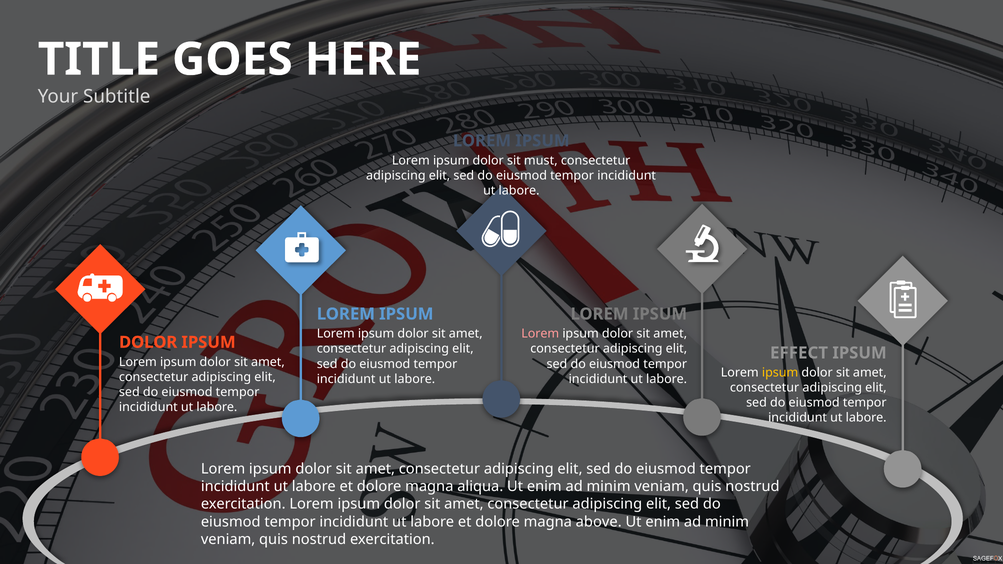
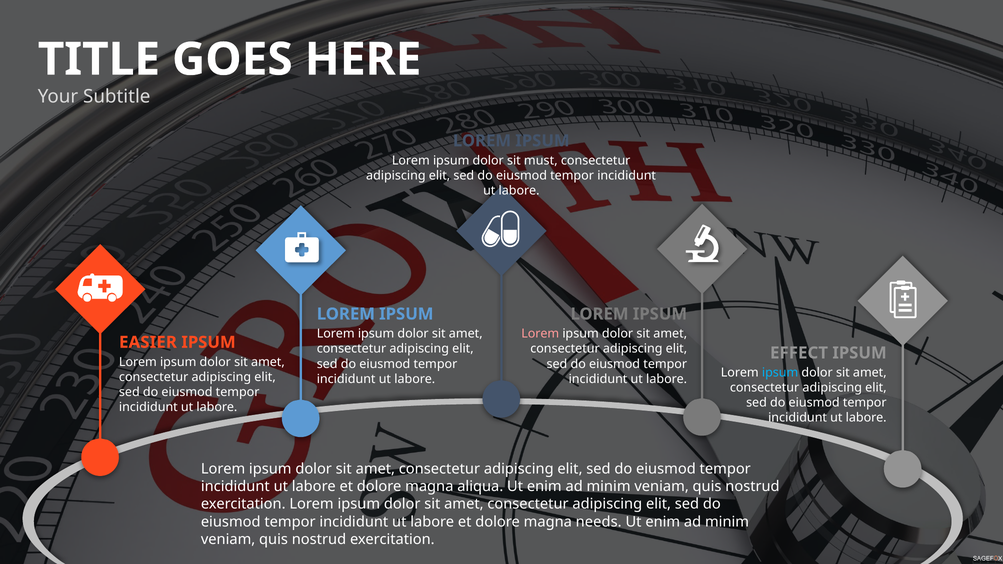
DOLOR at (148, 342): DOLOR -> EASIER
ipsum at (780, 373) colour: yellow -> light blue
above: above -> needs
